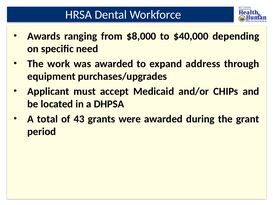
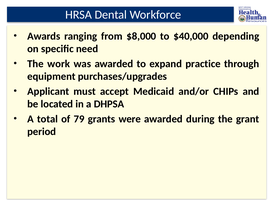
address: address -> practice
43: 43 -> 79
